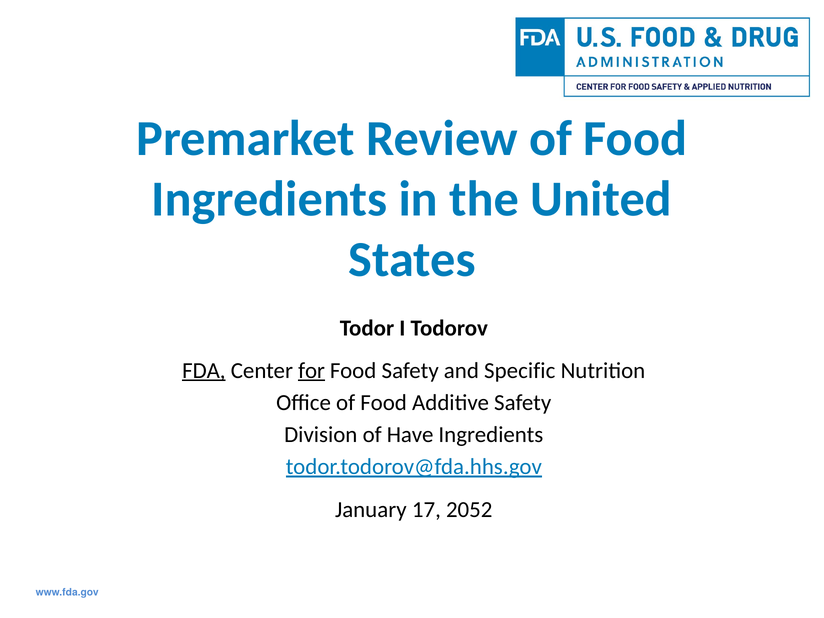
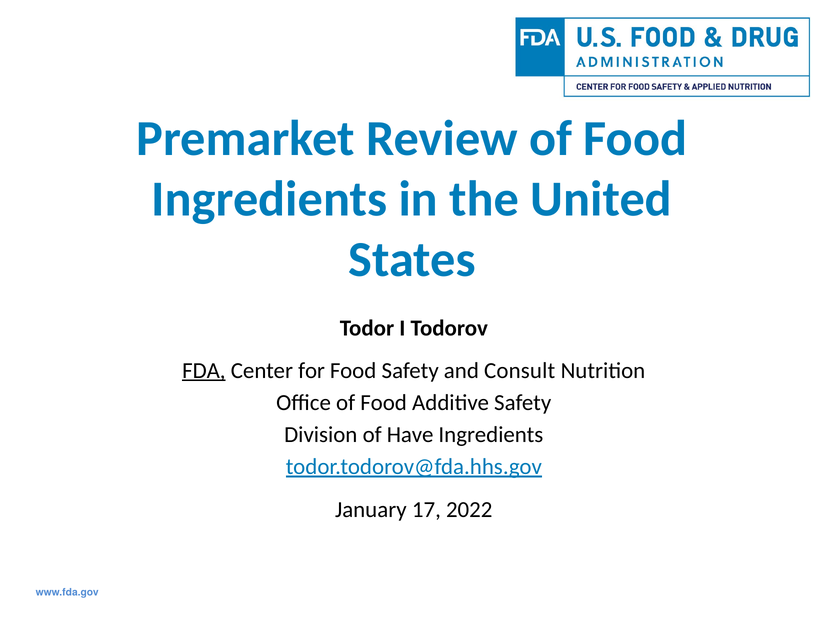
for underline: present -> none
Specific: Specific -> Consult
2052: 2052 -> 2022
